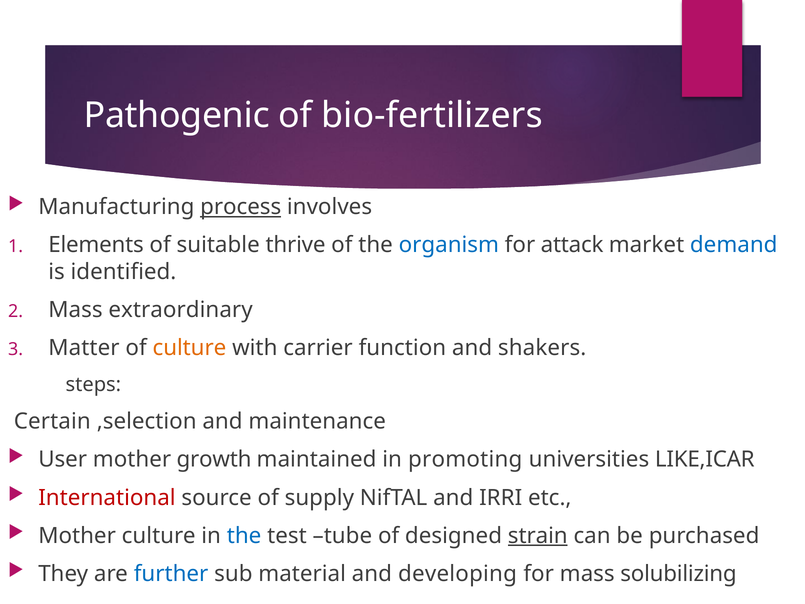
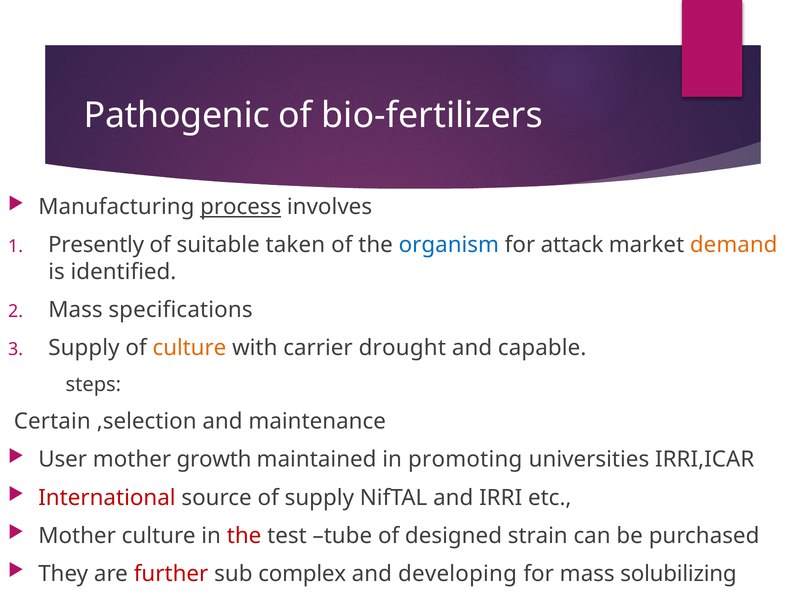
Elements: Elements -> Presently
thrive: thrive -> taken
demand colour: blue -> orange
extraordinary: extraordinary -> specifications
Matter at (84, 348): Matter -> Supply
function: function -> drought
shakers: shakers -> capable
LIKE,ICAR: LIKE,ICAR -> IRRI,ICAR
the at (244, 536) colour: blue -> red
strain underline: present -> none
further colour: blue -> red
material: material -> complex
